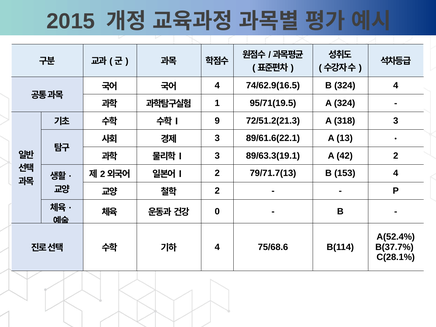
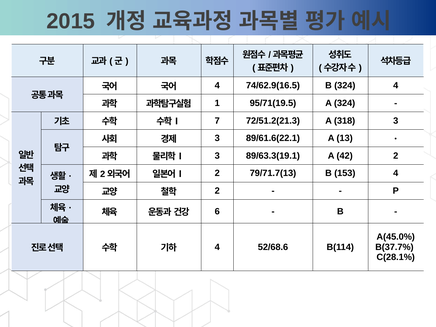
9: 9 -> 7
0: 0 -> 6
A(52.4%: A(52.4% -> A(45.0%
75/68.6: 75/68.6 -> 52/68.6
